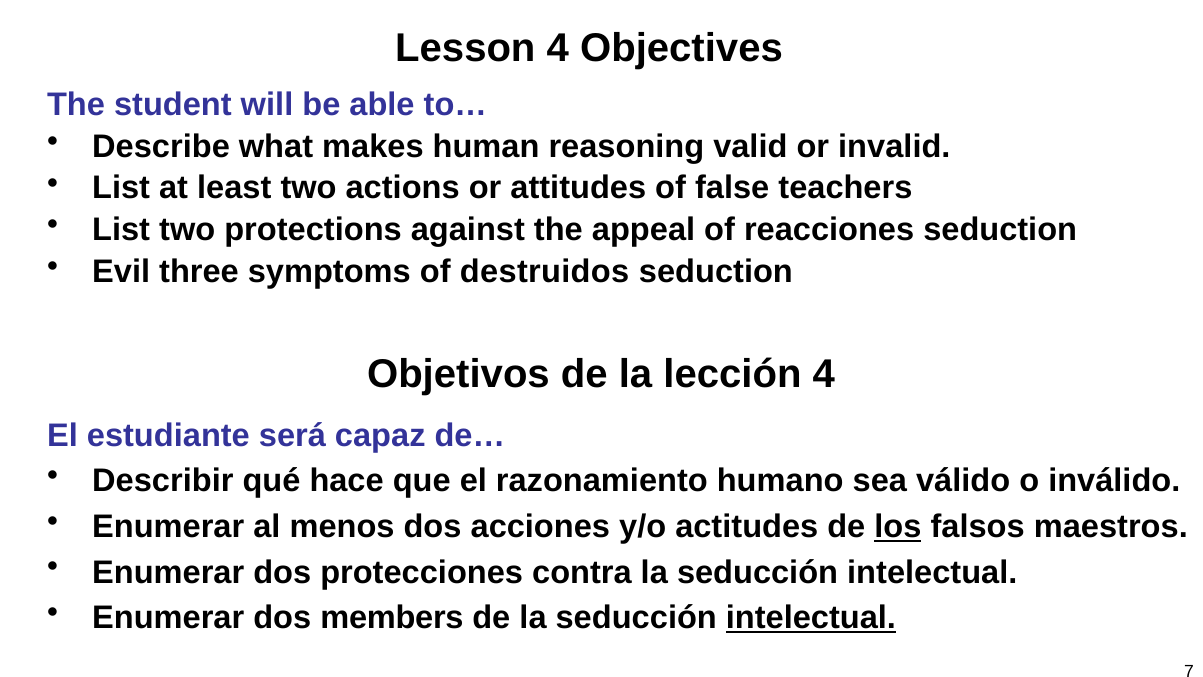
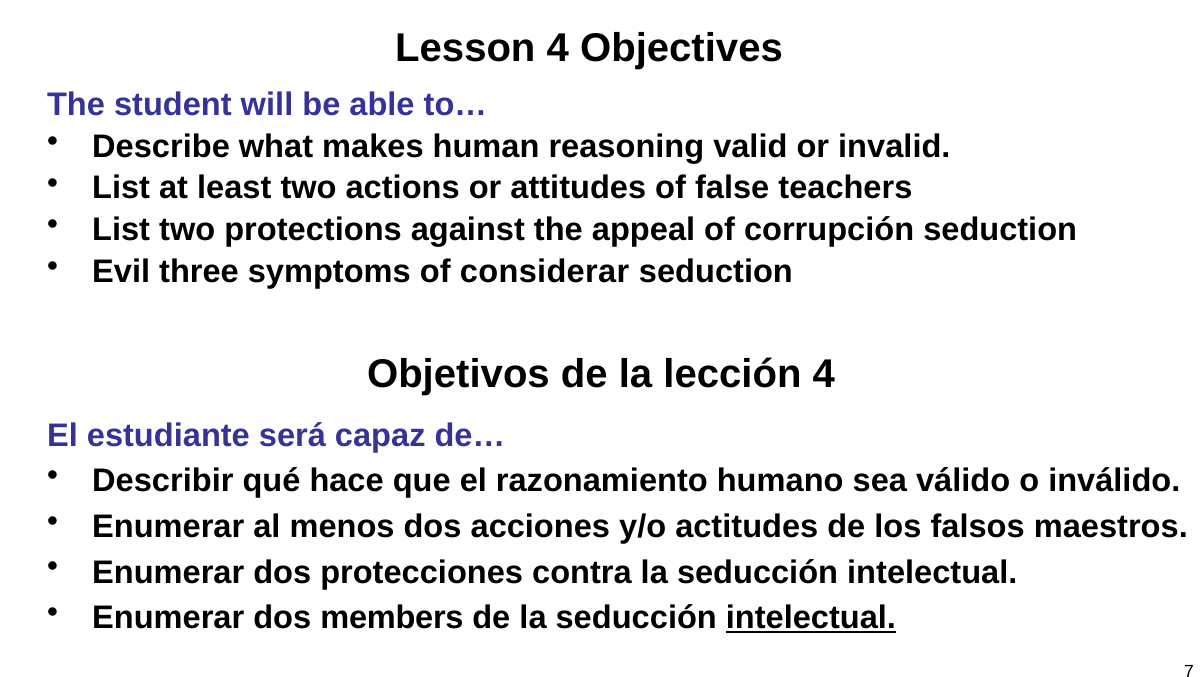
reacciones: reacciones -> corrupción
destruidos: destruidos -> considerar
los underline: present -> none
